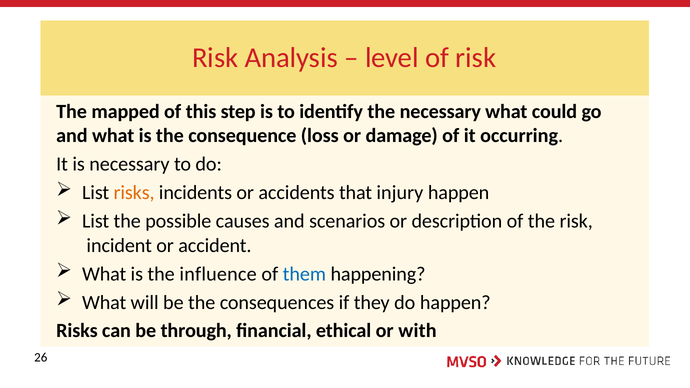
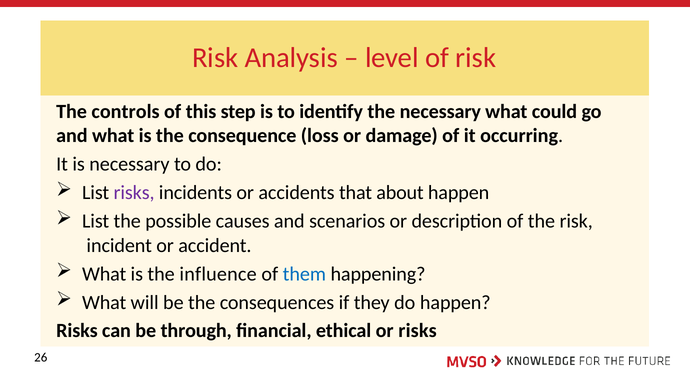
mapped: mapped -> controls
risks at (134, 193) colour: orange -> purple
injury: injury -> about
or with: with -> risks
